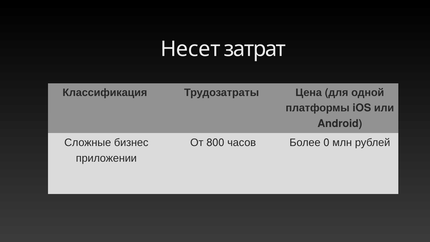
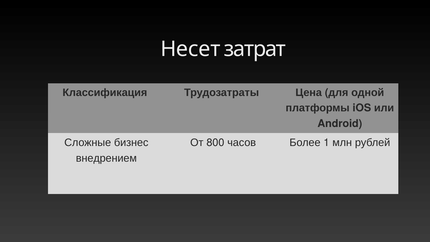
0: 0 -> 1
приложении: приложении -> внедрением
